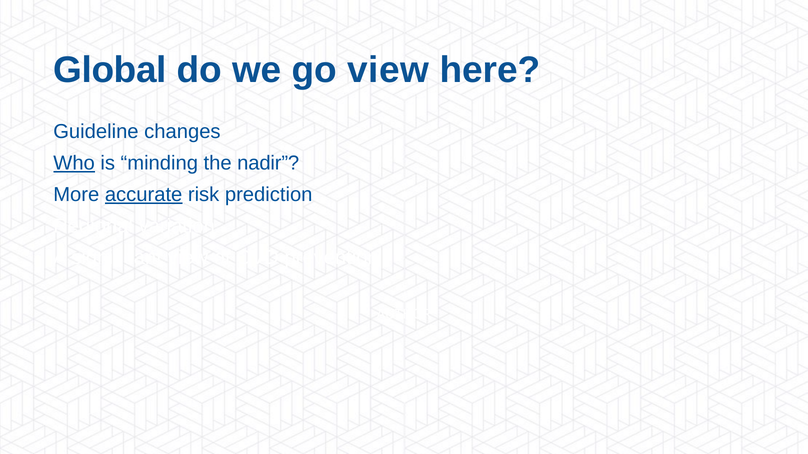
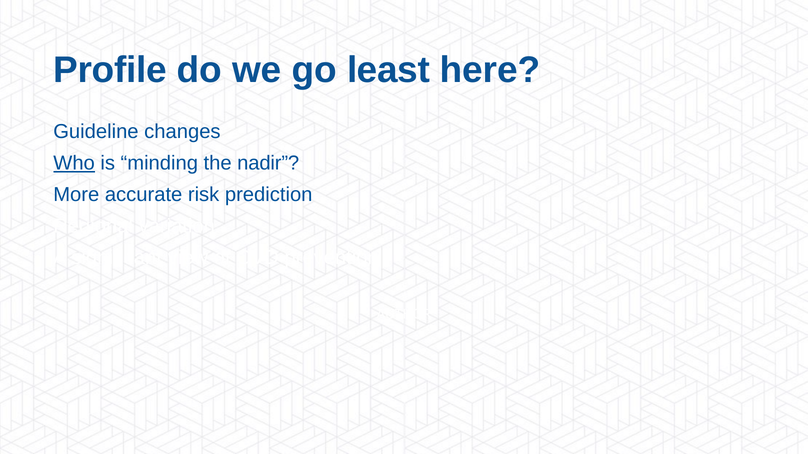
Global: Global -> Profile
go view: view -> least
accurate underline: present -> none
